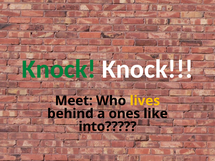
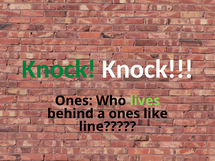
Meet at (74, 101): Meet -> Ones
lives colour: yellow -> light green
into: into -> line
